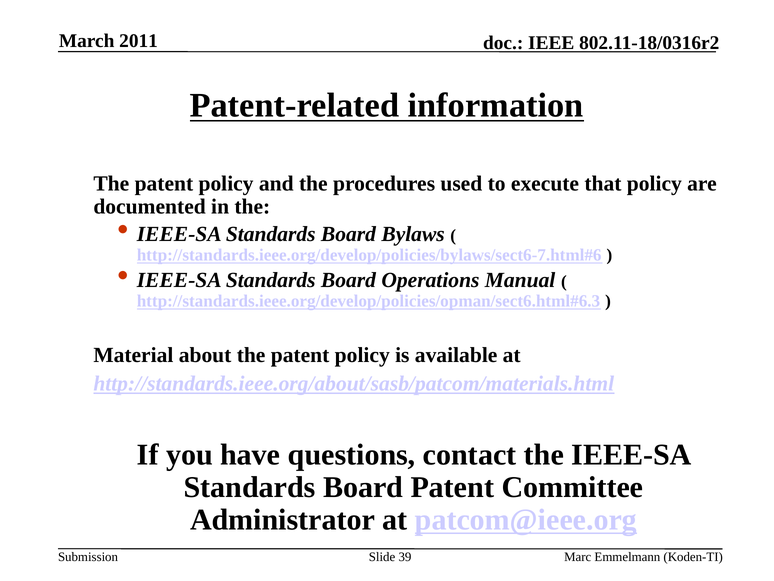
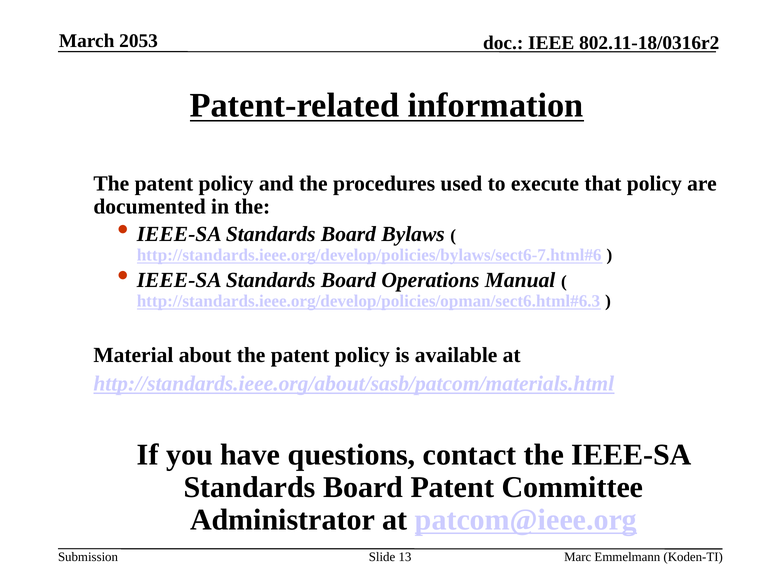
2011: 2011 -> 2053
39: 39 -> 13
